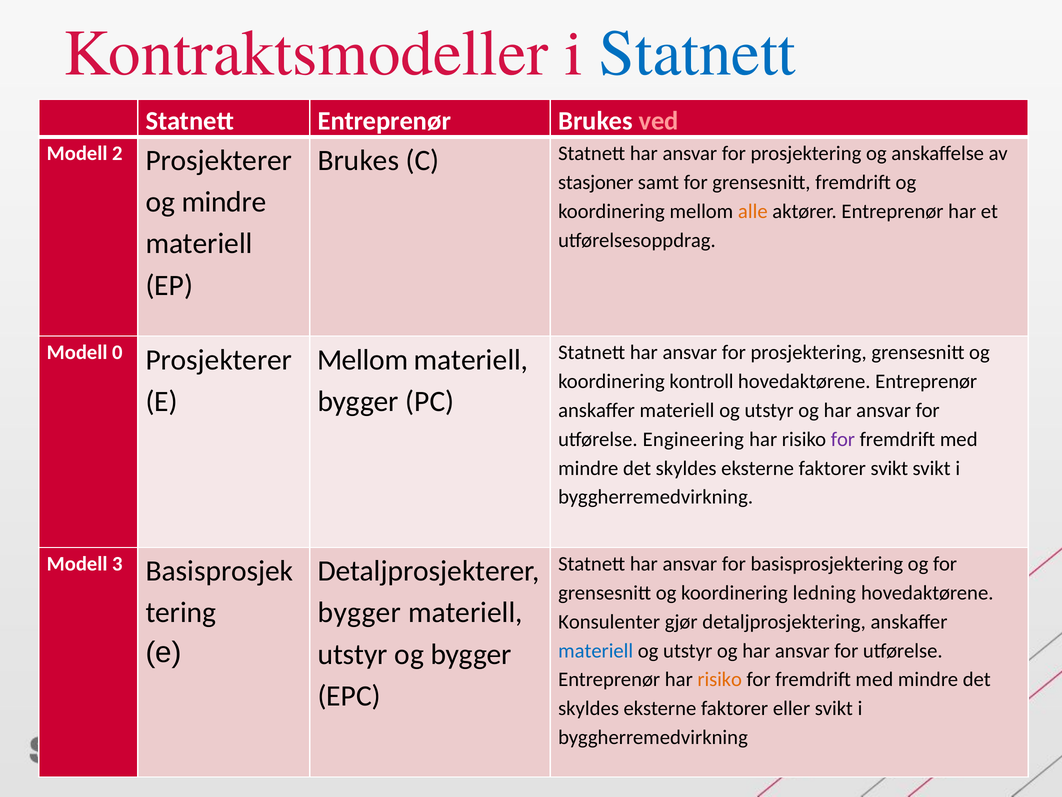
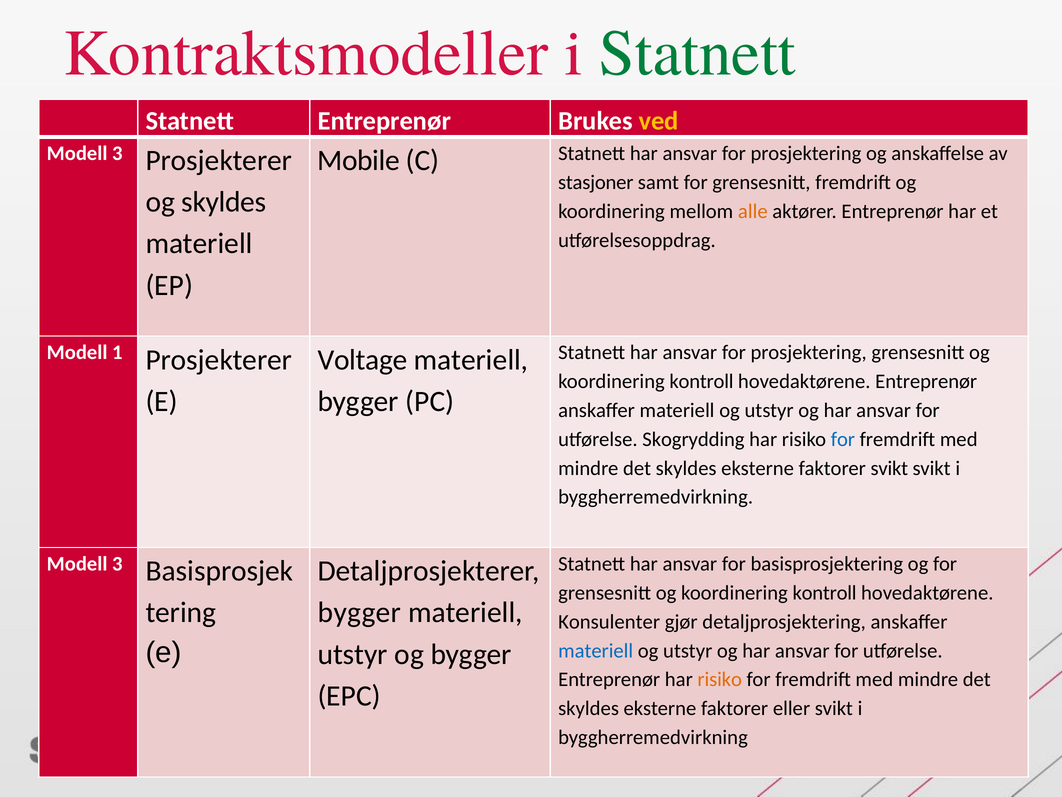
Statnett at (697, 53) colour: blue -> green
ved colour: pink -> yellow
2 at (117, 153): 2 -> 3
Brukes at (358, 161): Brukes -> Mobile
og mindre: mindre -> skyldes
0: 0 -> 1
Mellom at (363, 360): Mellom -> Voltage
Engineering: Engineering -> Skogrydding
for at (843, 439) colour: purple -> blue
ledning at (824, 593): ledning -> kontroll
